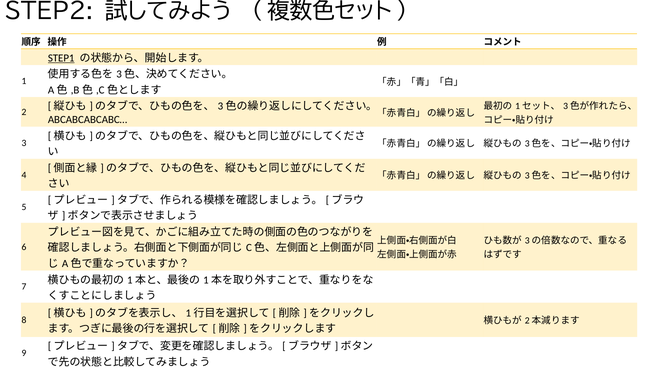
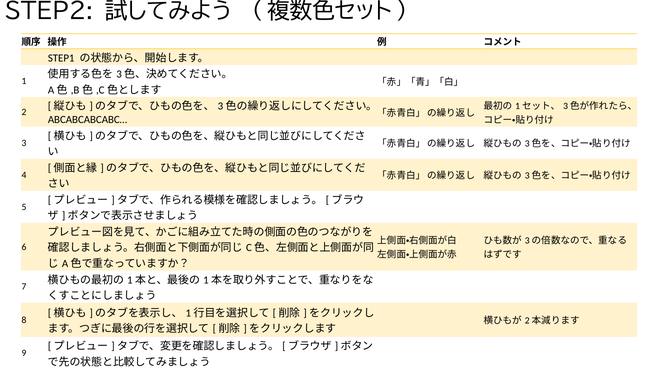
STEP1 underline: present -> none
